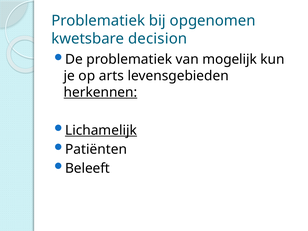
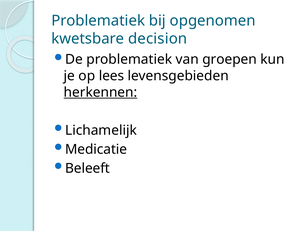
mogelijk: mogelijk -> groepen
arts: arts -> lees
Lichamelijk underline: present -> none
Patiënten: Patiënten -> Medicatie
